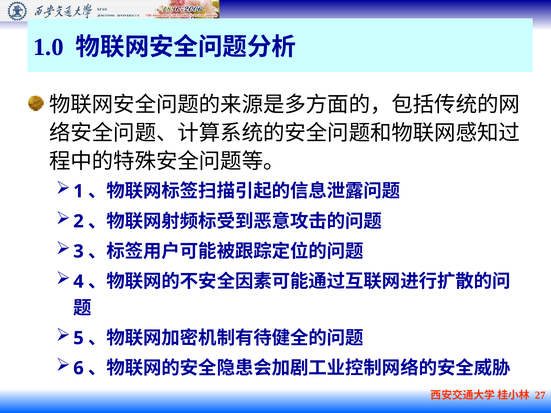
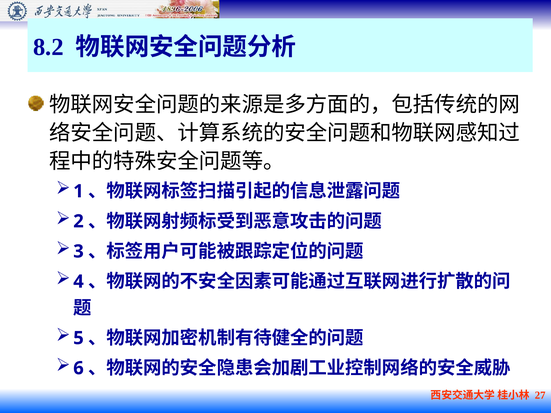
1.0: 1.0 -> 8.2
